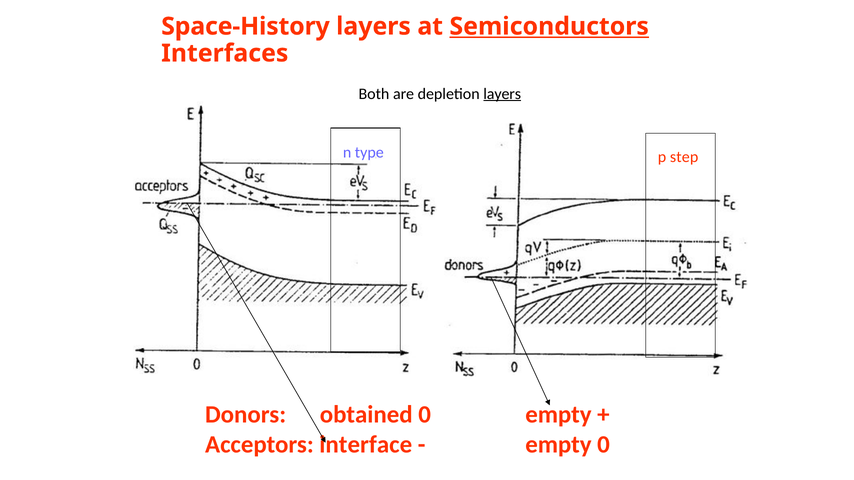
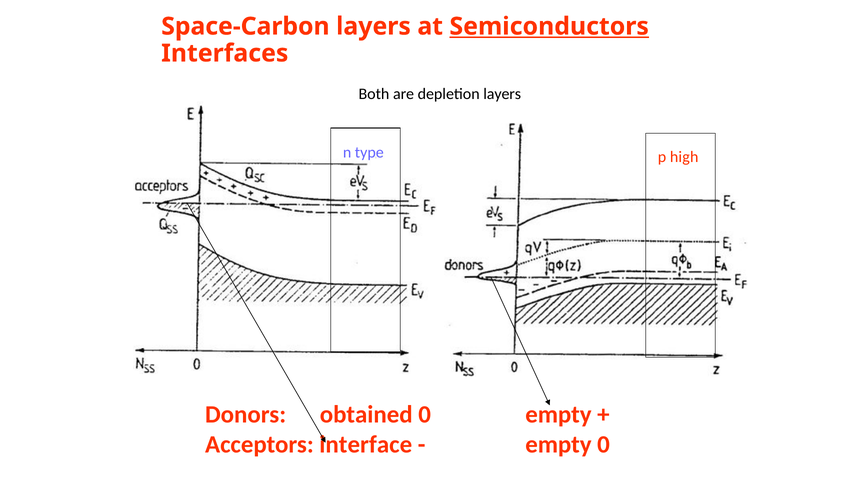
Space-History: Space-History -> Space-Carbon
layers at (502, 94) underline: present -> none
step: step -> high
